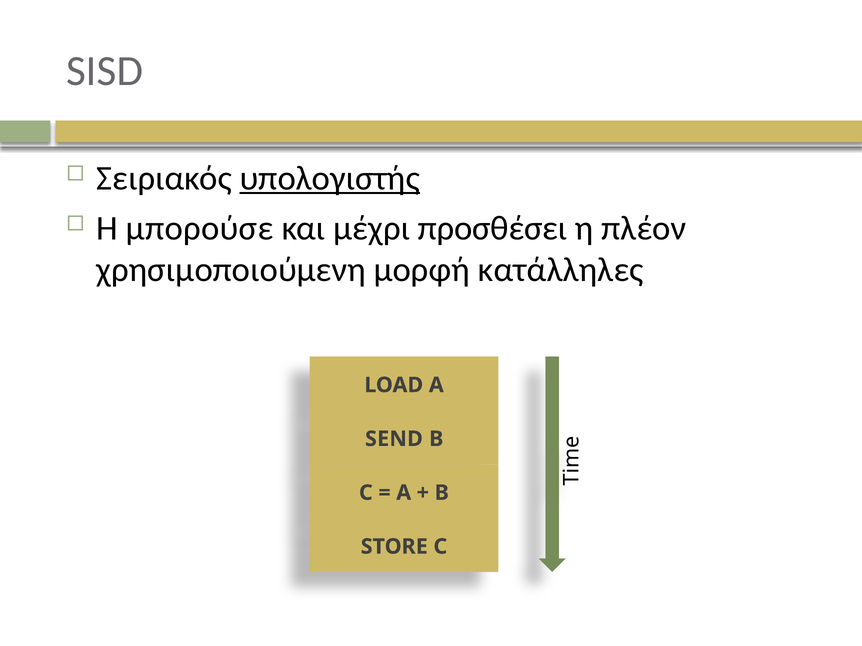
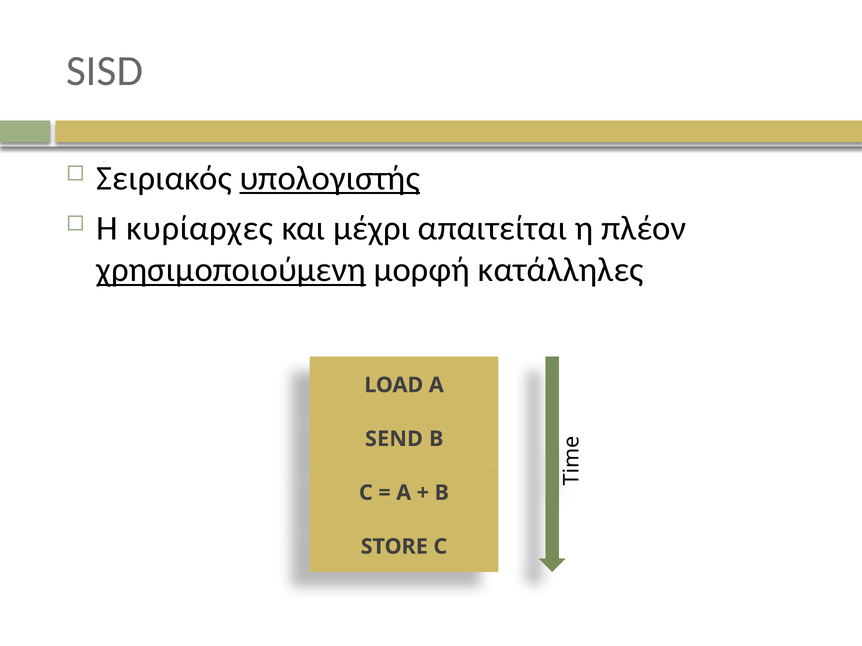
μπορούσε: μπορούσε -> κυρίαρχες
προσθέσει: προσθέσει -> απαιτείται
χρησιμοποιούμενη underline: none -> present
